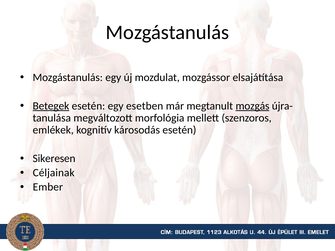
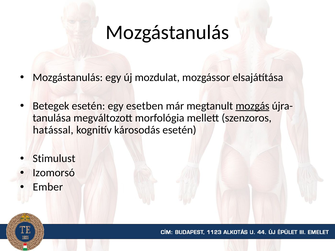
Betegek underline: present -> none
emlékek: emlékek -> hatással
Sikeresen: Sikeresen -> Stimulust
Céljainak: Céljainak -> Izomorsó
